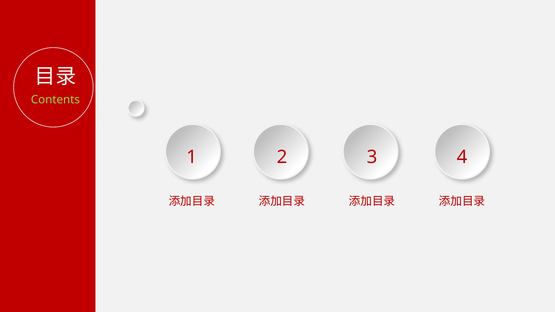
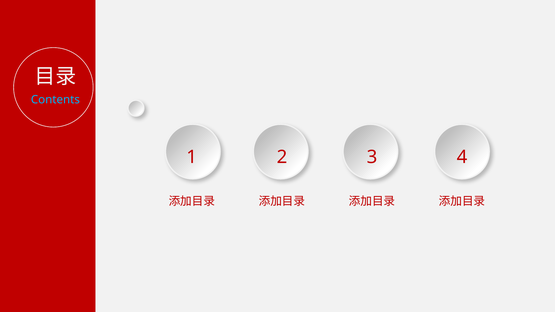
Contents colour: light green -> light blue
